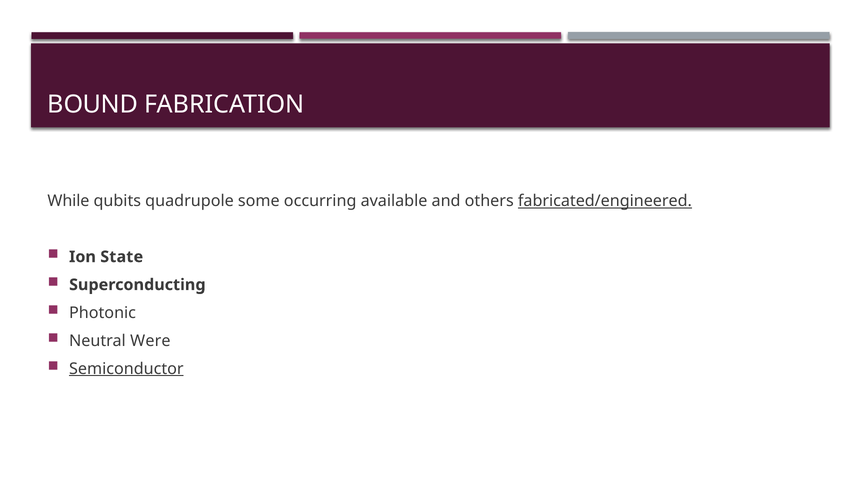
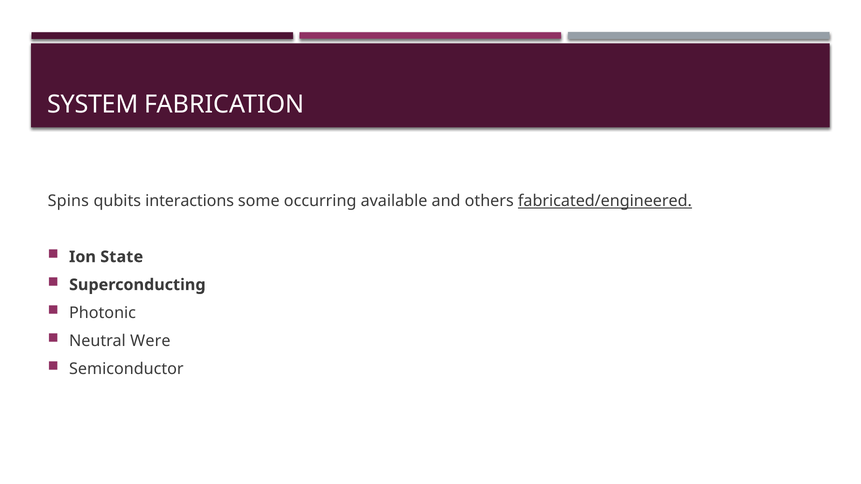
BOUND: BOUND -> SYSTEM
While: While -> Spins
quadrupole: quadrupole -> interactions
Semiconductor underline: present -> none
